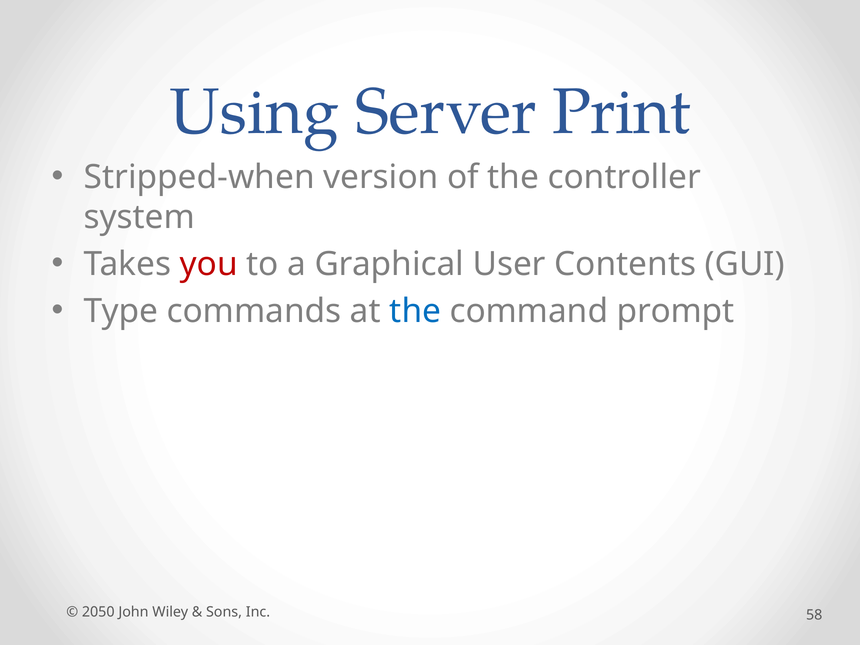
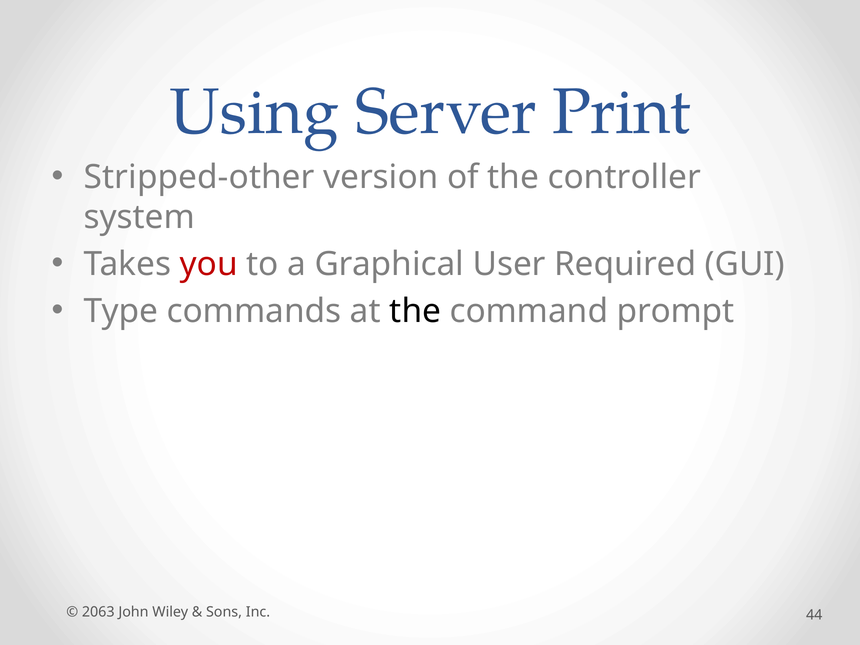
Stripped-when: Stripped-when -> Stripped-other
Contents: Contents -> Required
the at (415, 311) colour: blue -> black
2050: 2050 -> 2063
58: 58 -> 44
